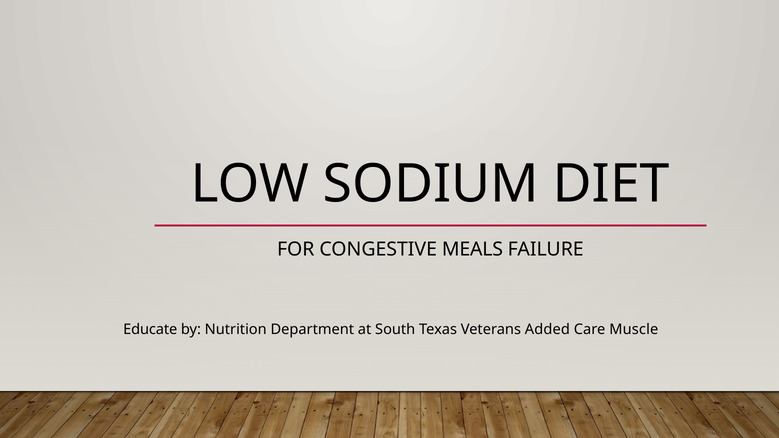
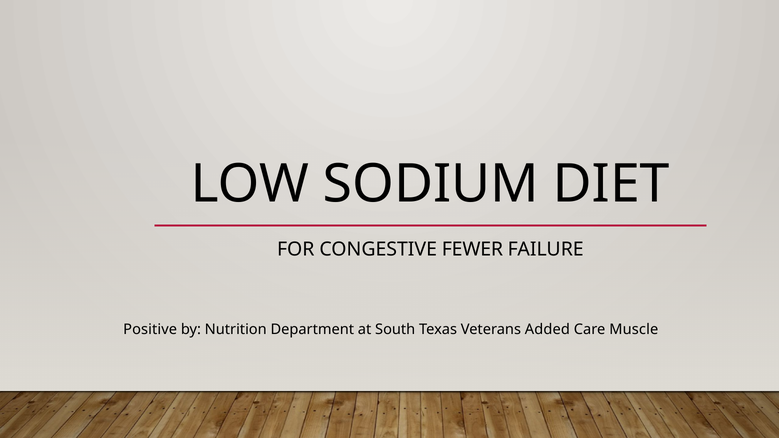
MEALS: MEALS -> FEWER
Educate: Educate -> Positive
